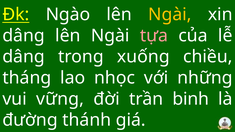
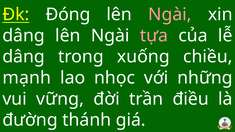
Ngào: Ngào -> Đóng
Ngài at (170, 14) colour: yellow -> pink
tháng: tháng -> mạnh
binh: binh -> điều
